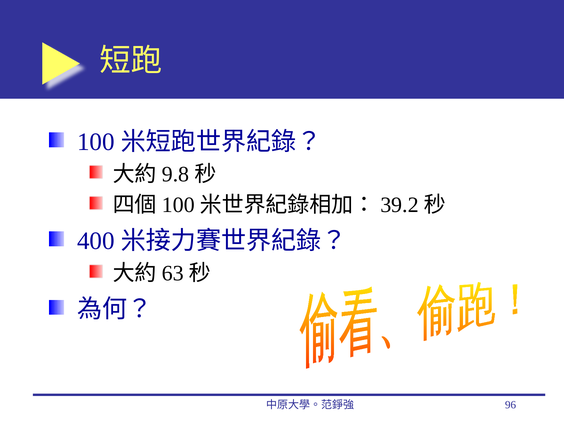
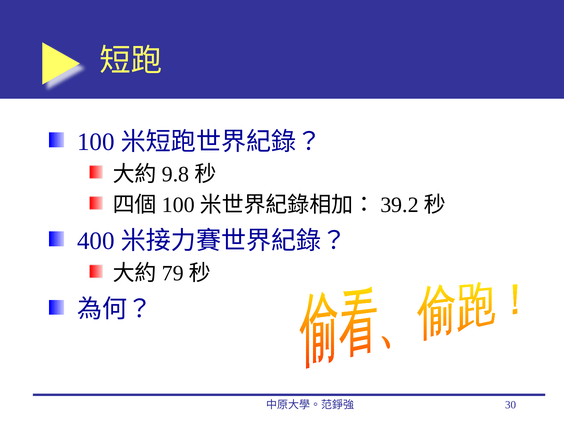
63: 63 -> 79
96: 96 -> 30
